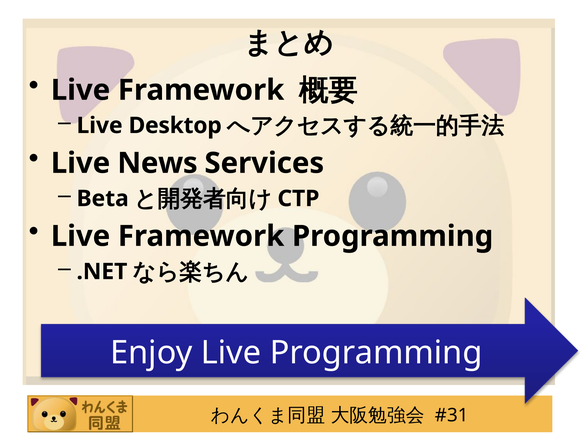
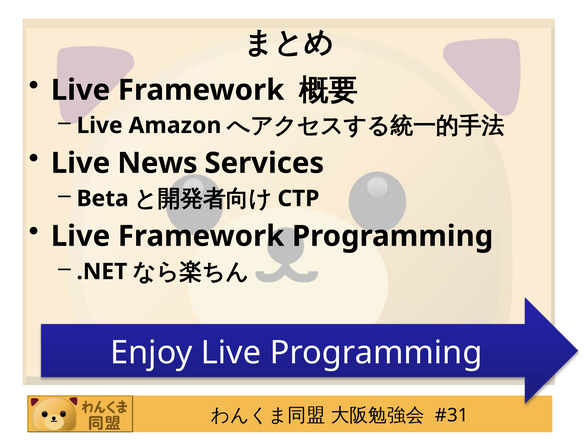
Desktop: Desktop -> Amazon
